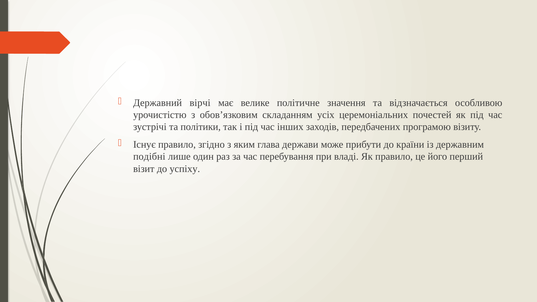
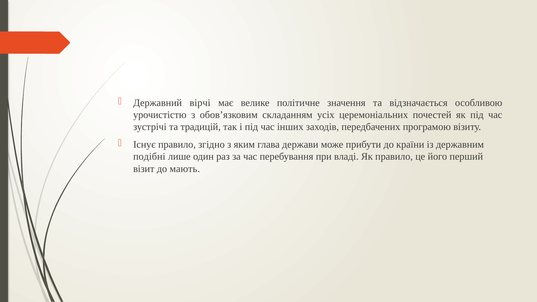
політики: політики -> традицій
успіху: успіху -> мають
